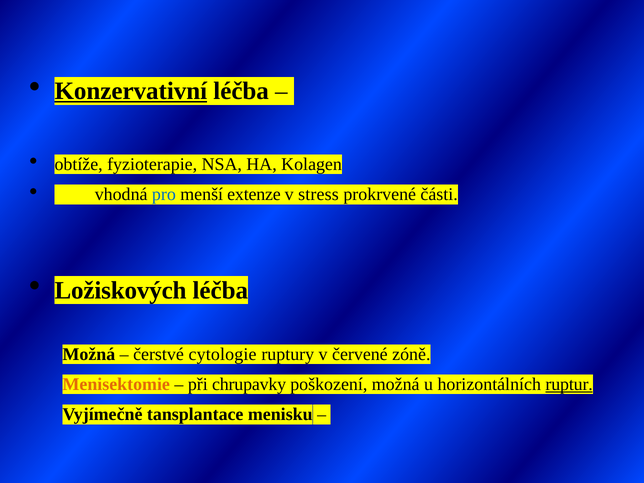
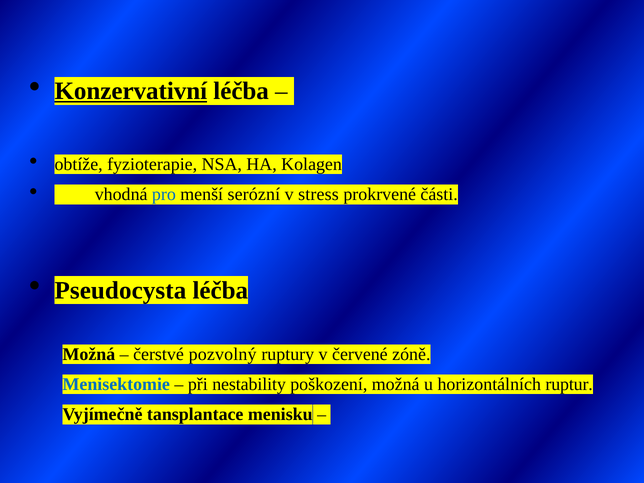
extenze: extenze -> serózní
Ložiskových: Ložiskových -> Pseudocysta
cytologie: cytologie -> pozvolný
Menisektomie colour: orange -> blue
chrupavky: chrupavky -> nestability
ruptur underline: present -> none
